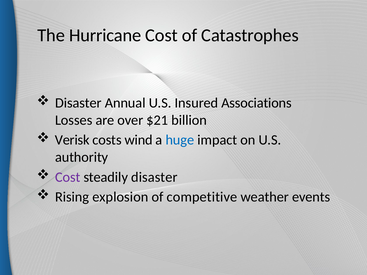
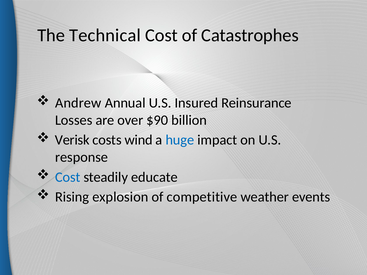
Hurricane: Hurricane -> Technical
Disaster at (78, 103): Disaster -> Andrew
Associations: Associations -> Reinsurance
$21: $21 -> $90
authority: authority -> response
Cost at (68, 177) colour: purple -> blue
steadily disaster: disaster -> educate
